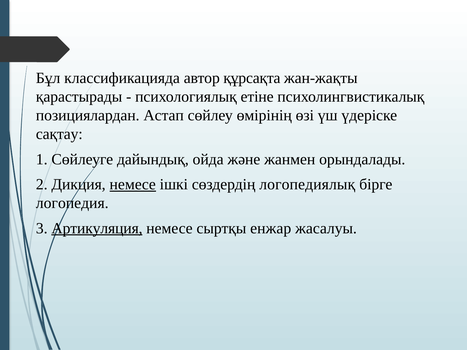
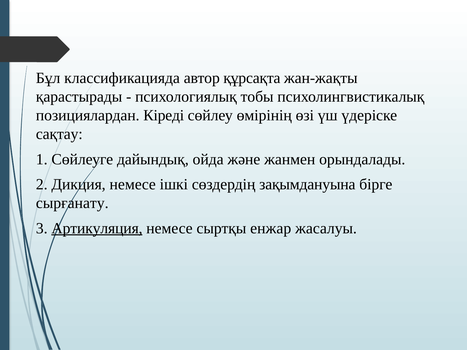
етіне: етіне -> тобы
Астап: Астап -> Кіреді
немесе at (133, 185) underline: present -> none
логопедиялық: логопедиялық -> зақымдануына
логопедия: логопедия -> сырғанату
